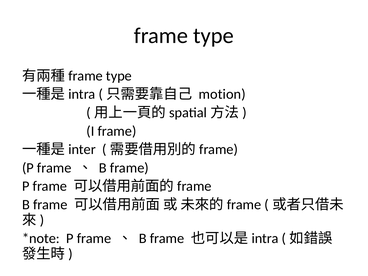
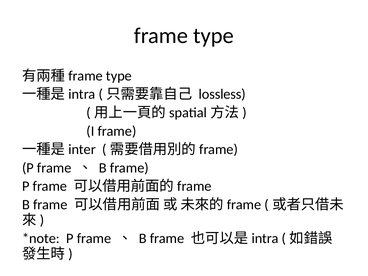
motion: motion -> lossless
